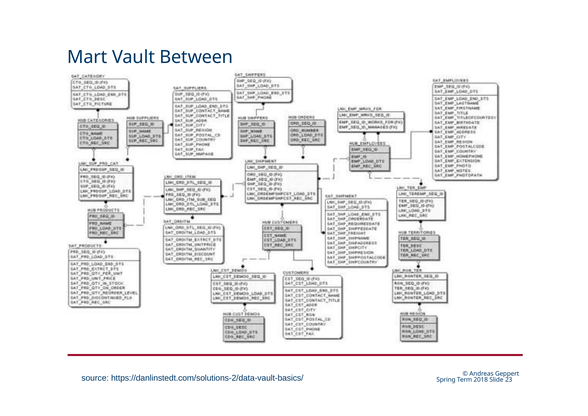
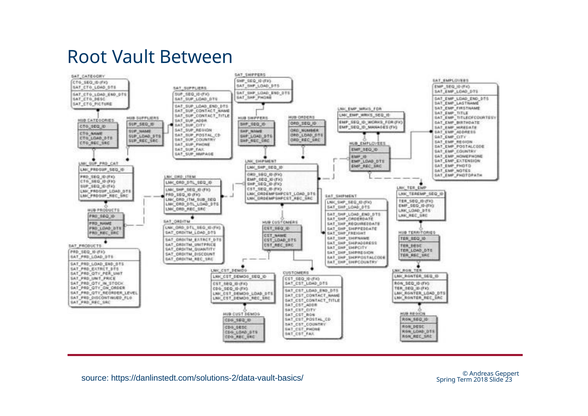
Mart: Mart -> Root
